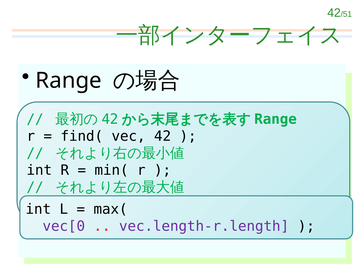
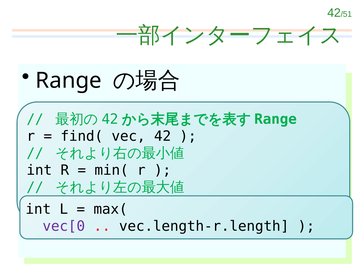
vec.length-r.length colour: purple -> black
